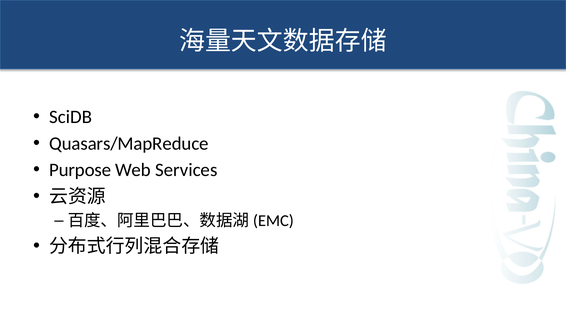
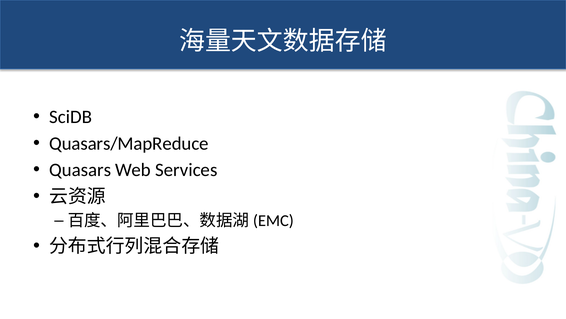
Purpose: Purpose -> Quasars
